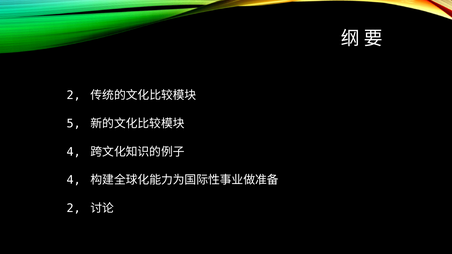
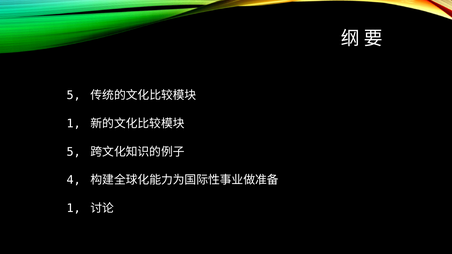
2 at (74, 95): 2 -> 5
5 at (74, 124): 5 -> 1
4 at (74, 152): 4 -> 5
2 at (74, 208): 2 -> 1
